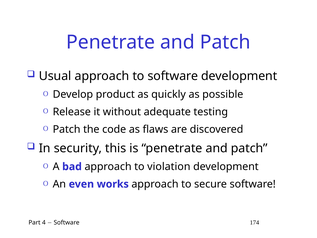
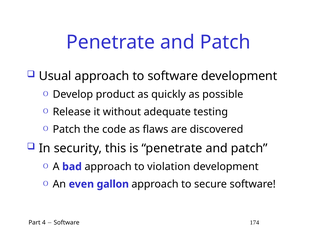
works: works -> gallon
